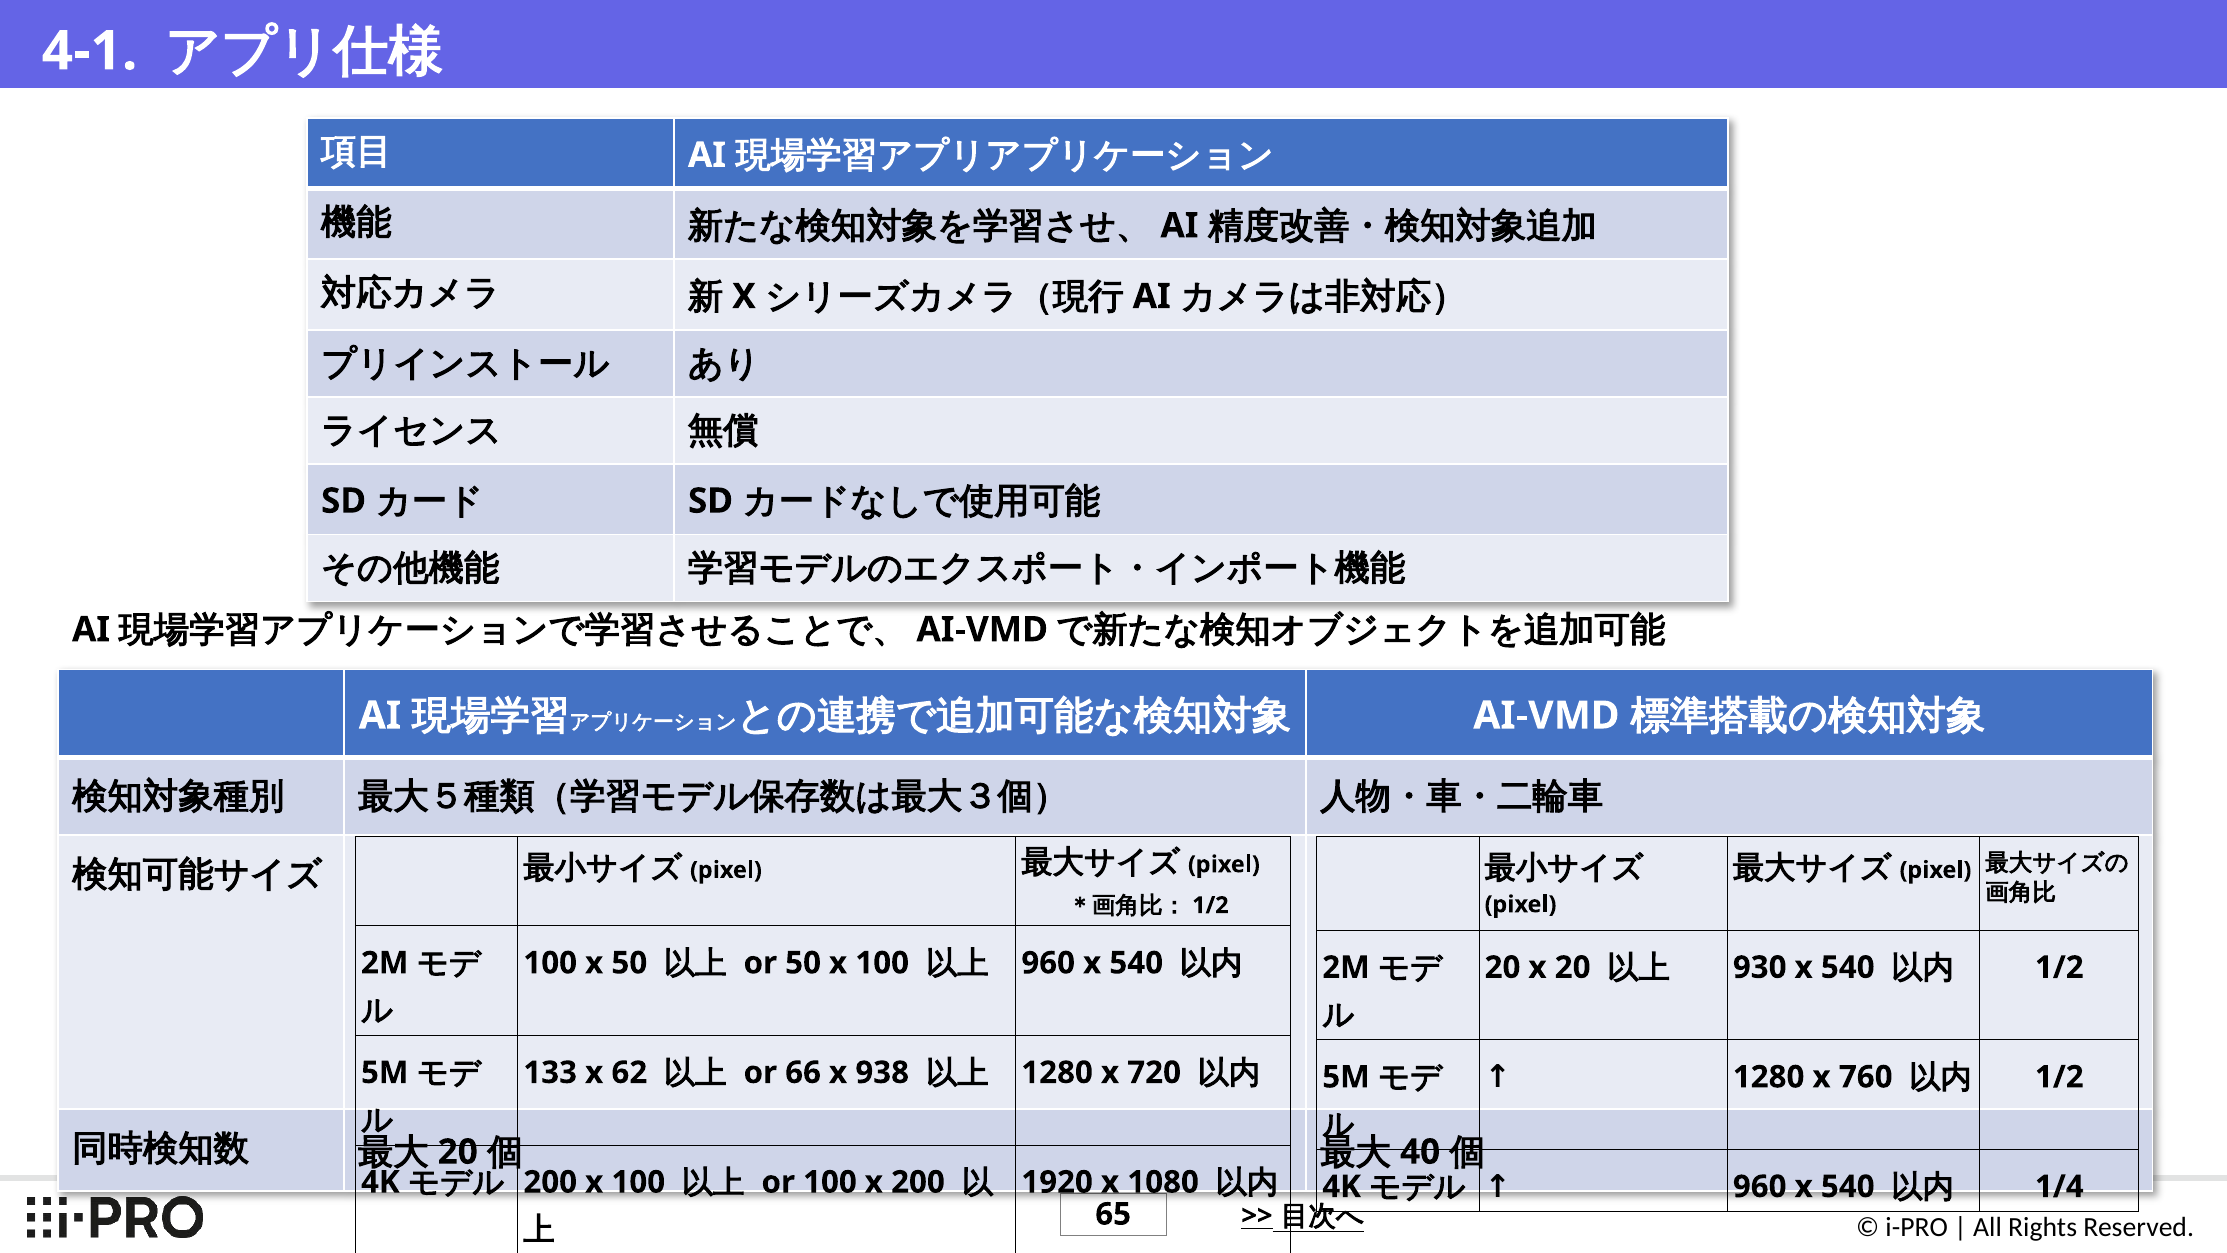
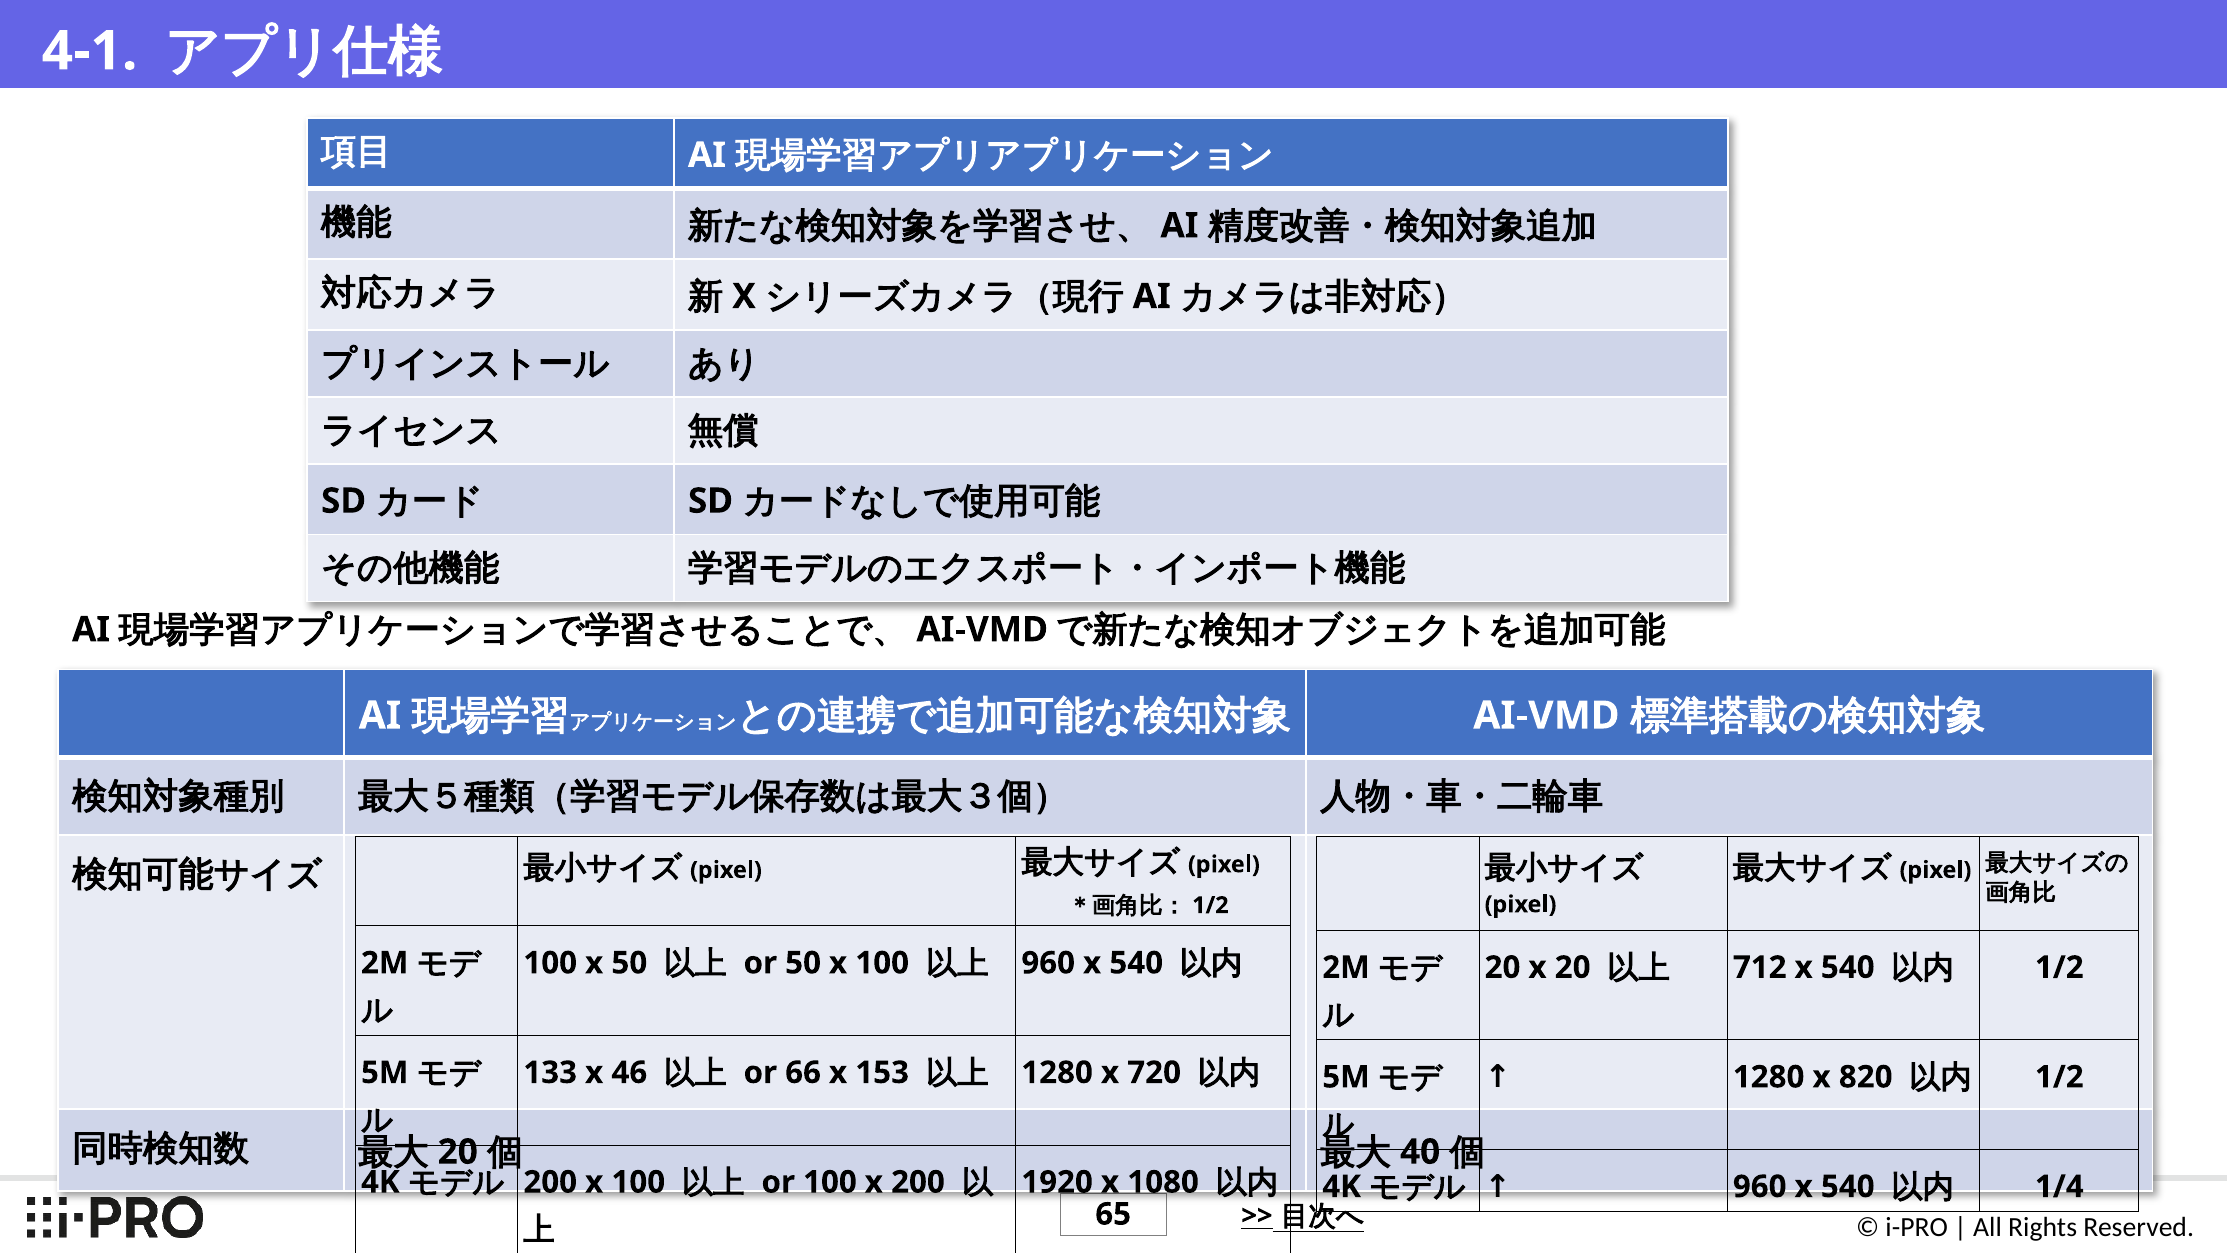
930: 930 -> 712
760: 760 -> 820
62: 62 -> 46
938: 938 -> 153
